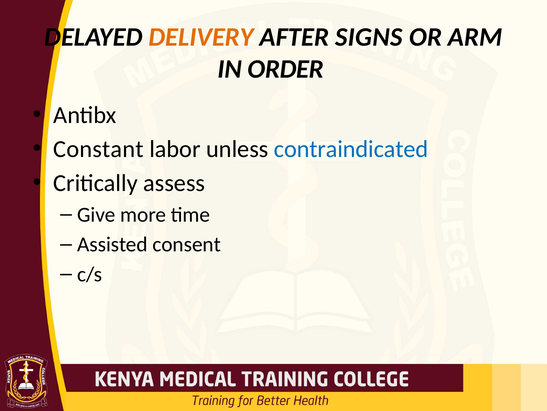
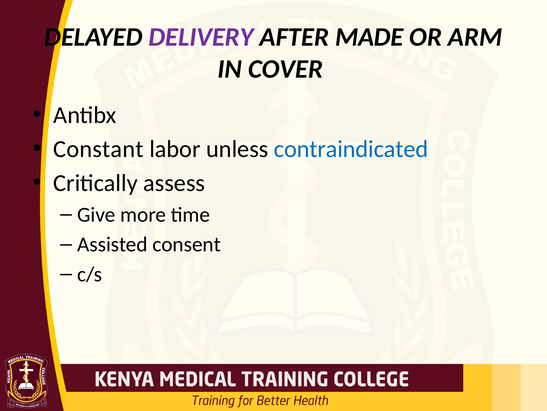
DELIVERY colour: orange -> purple
SIGNS: SIGNS -> MADE
ORDER: ORDER -> COVER
